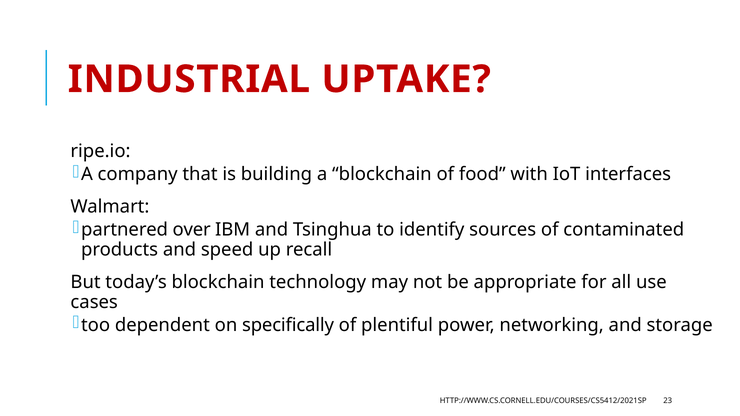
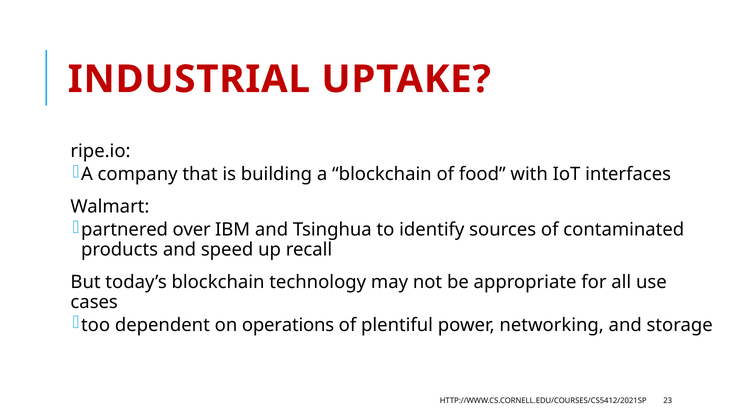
specifically: specifically -> operations
